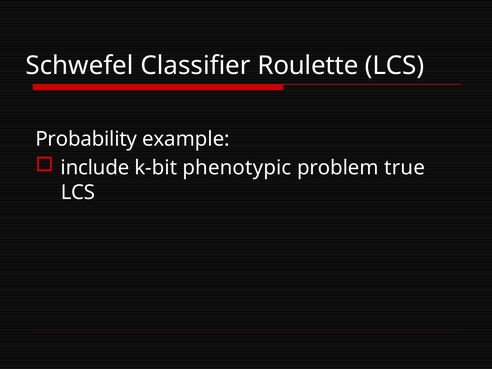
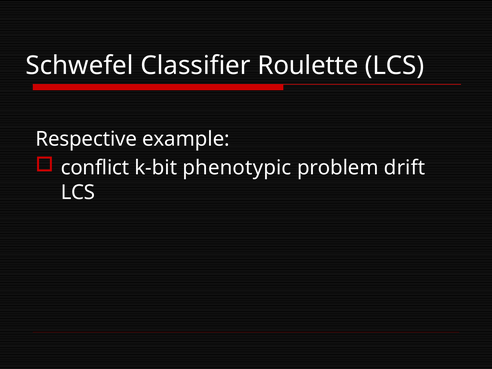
Probability: Probability -> Respective
include: include -> conflict
true: true -> drift
